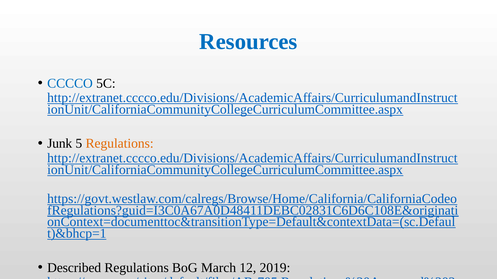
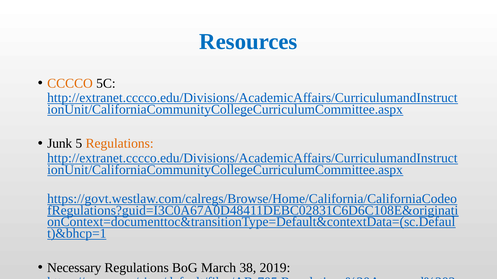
CCCCO colour: blue -> orange
Described: Described -> Necessary
12: 12 -> 38
